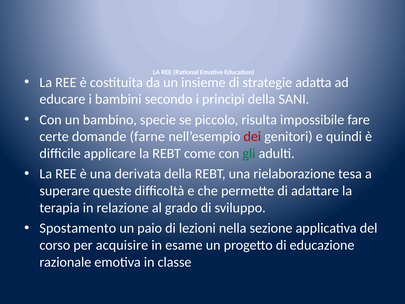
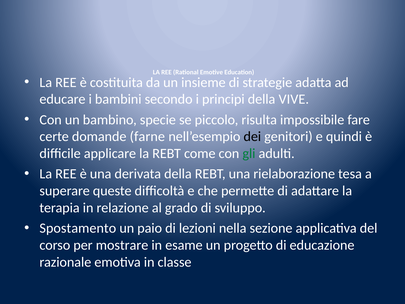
SANI: SANI -> VIVE
dei colour: red -> black
acquisire: acquisire -> mostrare
